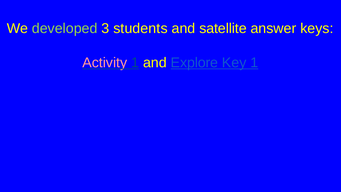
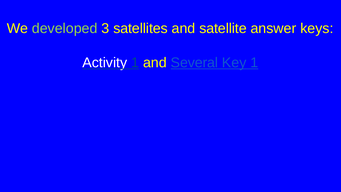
students: students -> satellites
Activity colour: pink -> white
Explore: Explore -> Several
